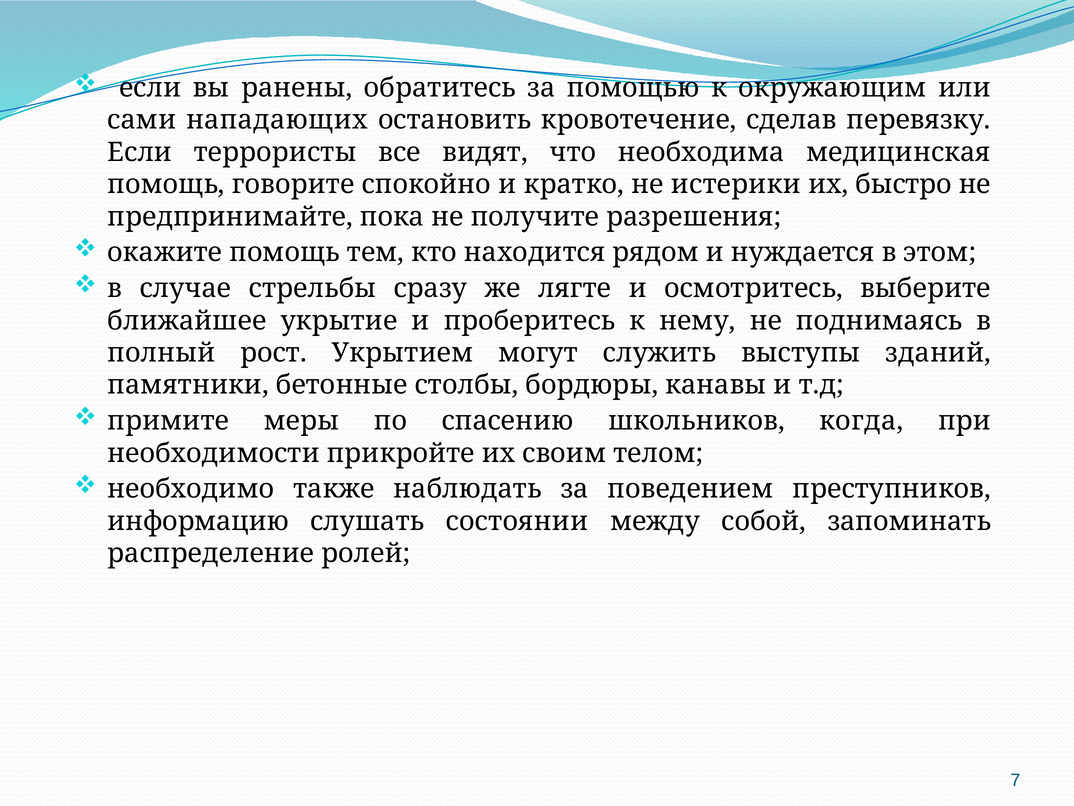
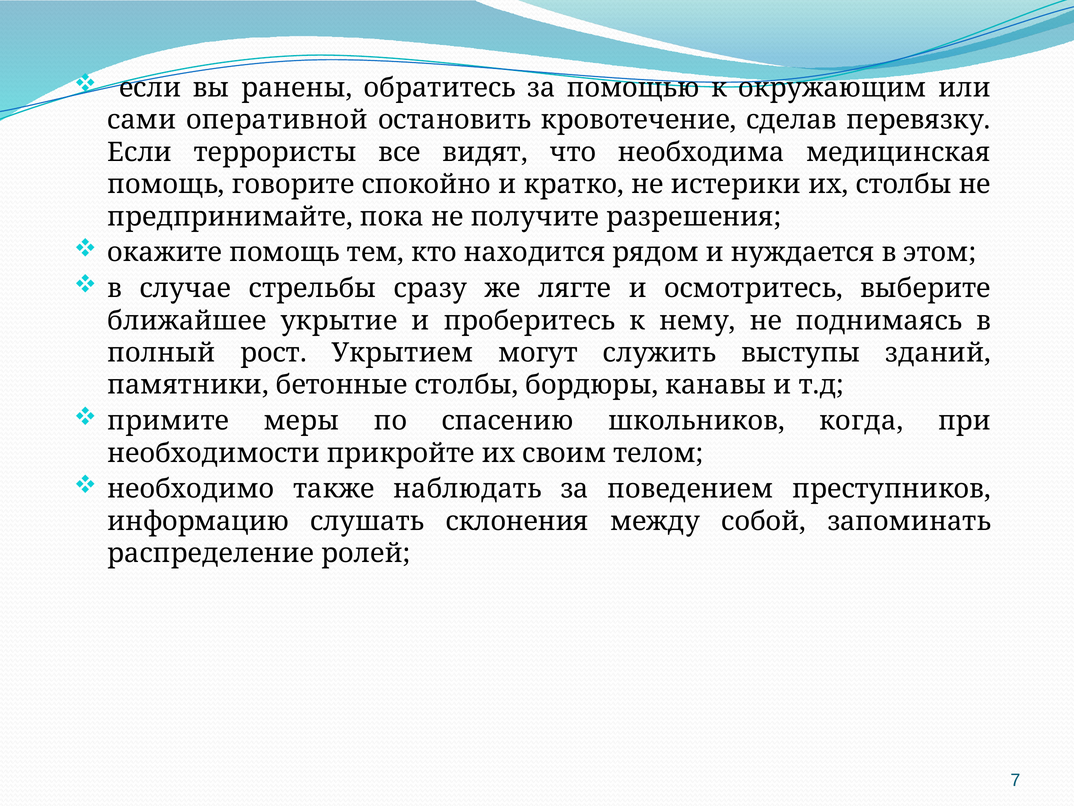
нападающих: нападающих -> оперативной
их быстро: быстро -> столбы
состоянии: состоянии -> склонения
